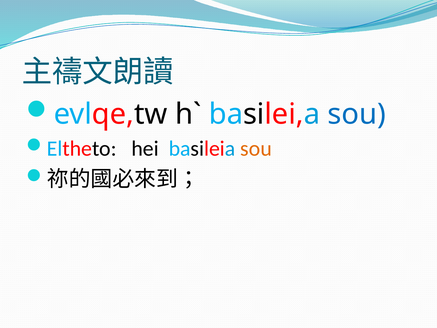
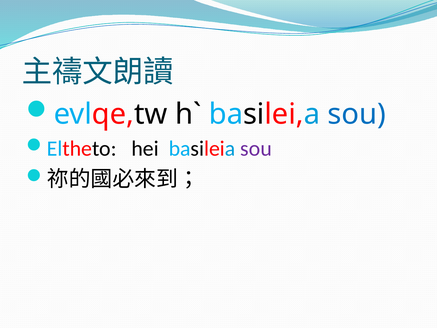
sou at (256, 149) colour: orange -> purple
